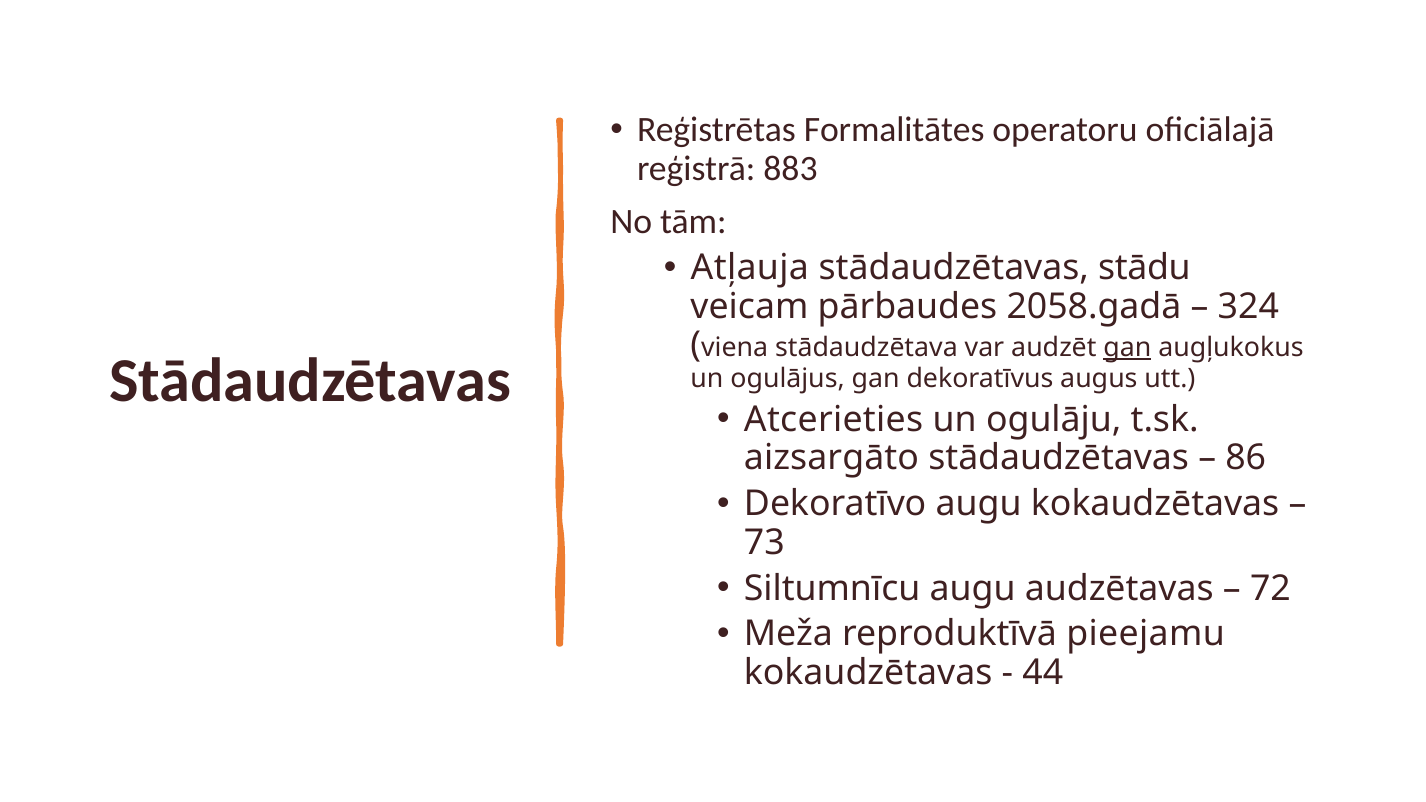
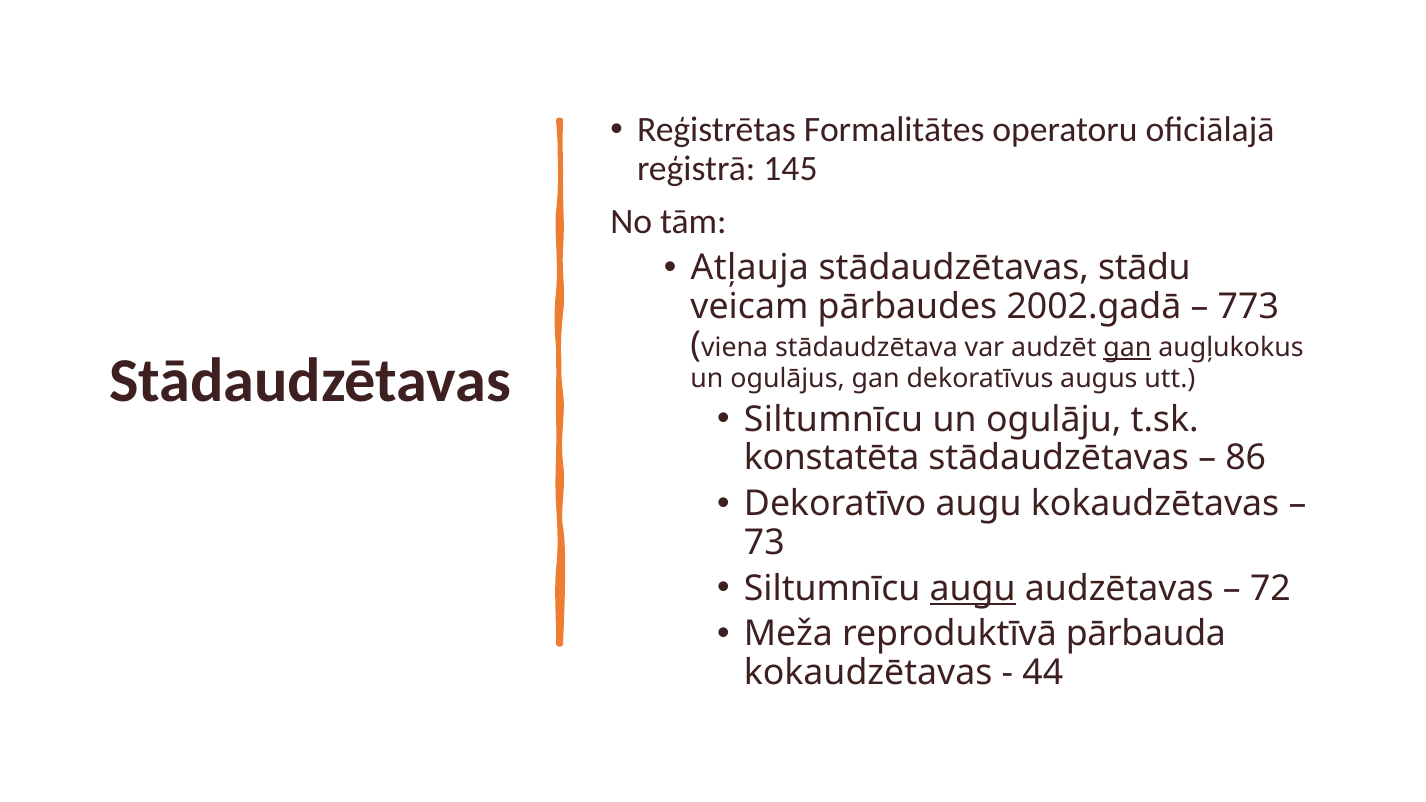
883: 883 -> 145
2058.gadā: 2058.gadā -> 2002.gadā
324: 324 -> 773
Atcerieties at (834, 420): Atcerieties -> Siltumnīcu
aizsargāto: aizsargāto -> konstatēta
augu at (973, 588) underline: none -> present
pieejamu: pieejamu -> pārbauda
